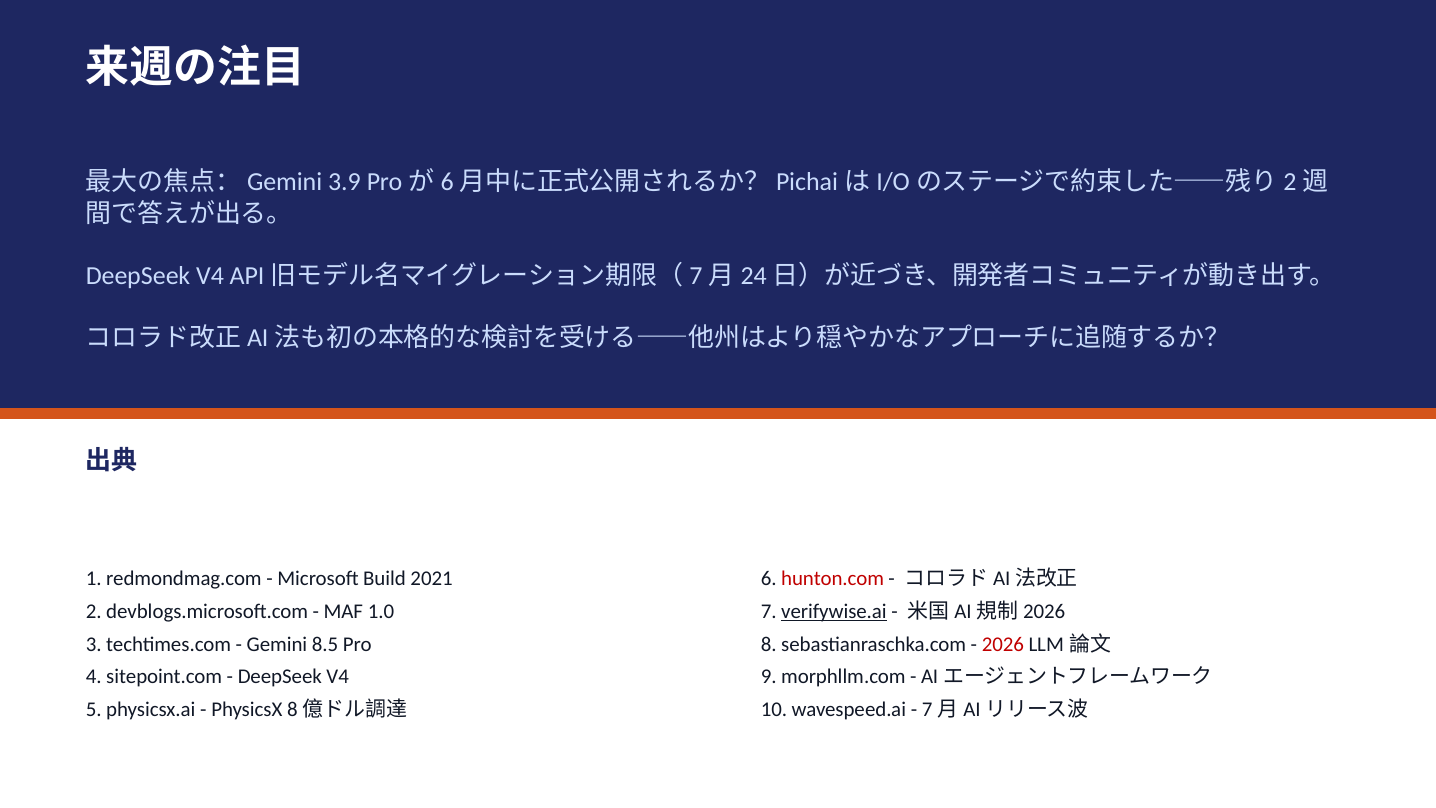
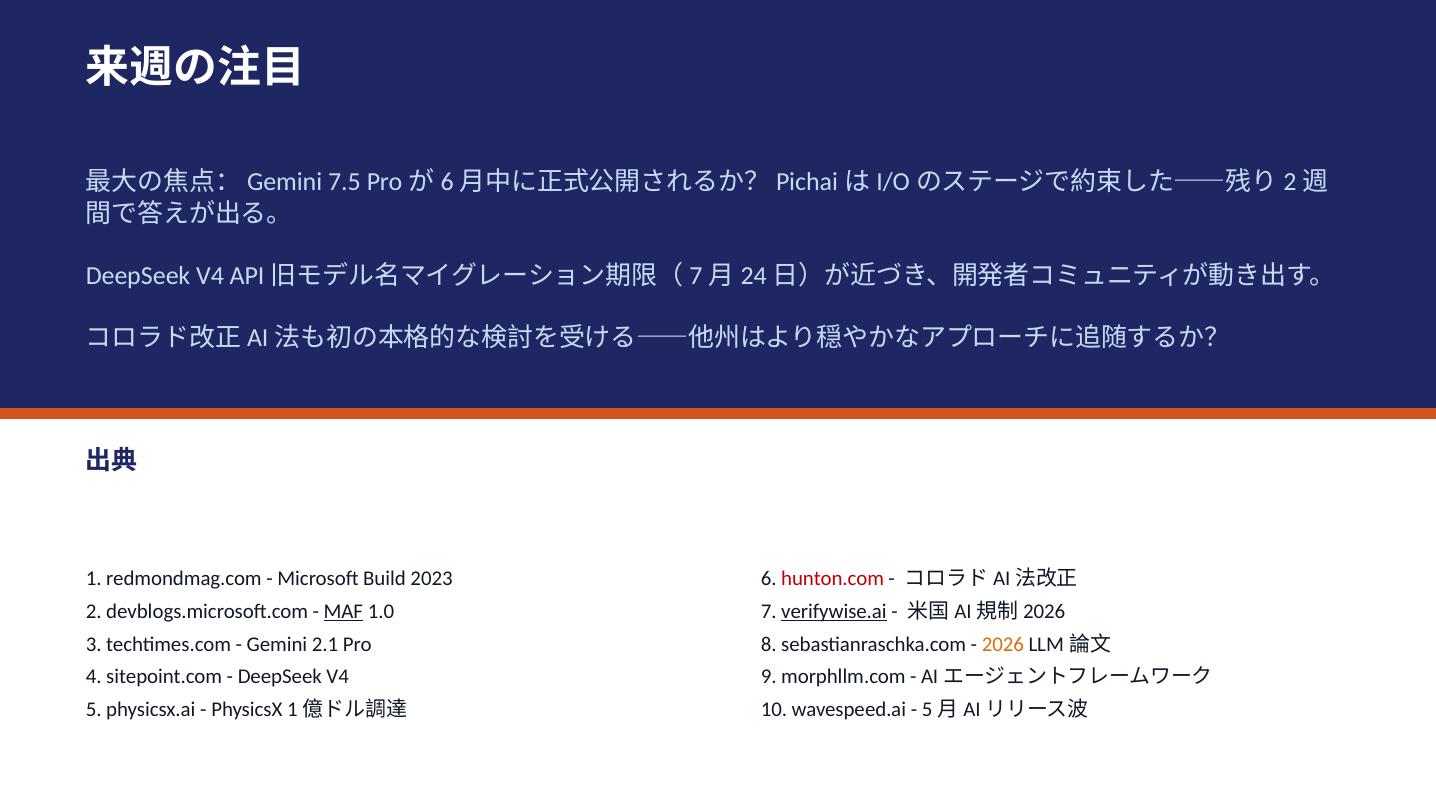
3.9: 3.9 -> 7.5
2021: 2021 -> 2023
MAF underline: none -> present
8.5: 8.5 -> 2.1
2026 colour: red -> orange
PhysicsX 8: 8 -> 1
7 at (927, 709): 7 -> 5
